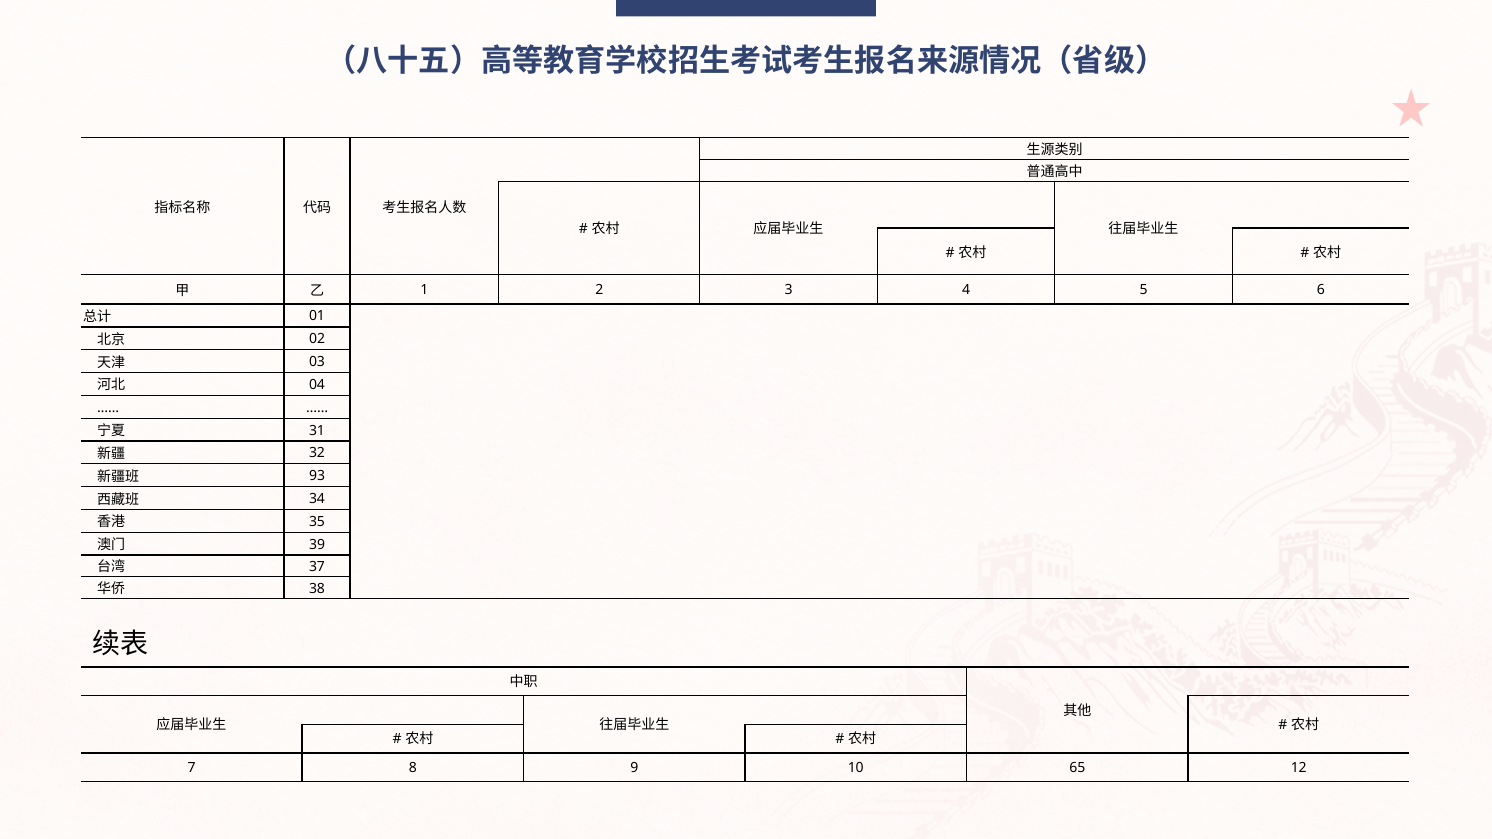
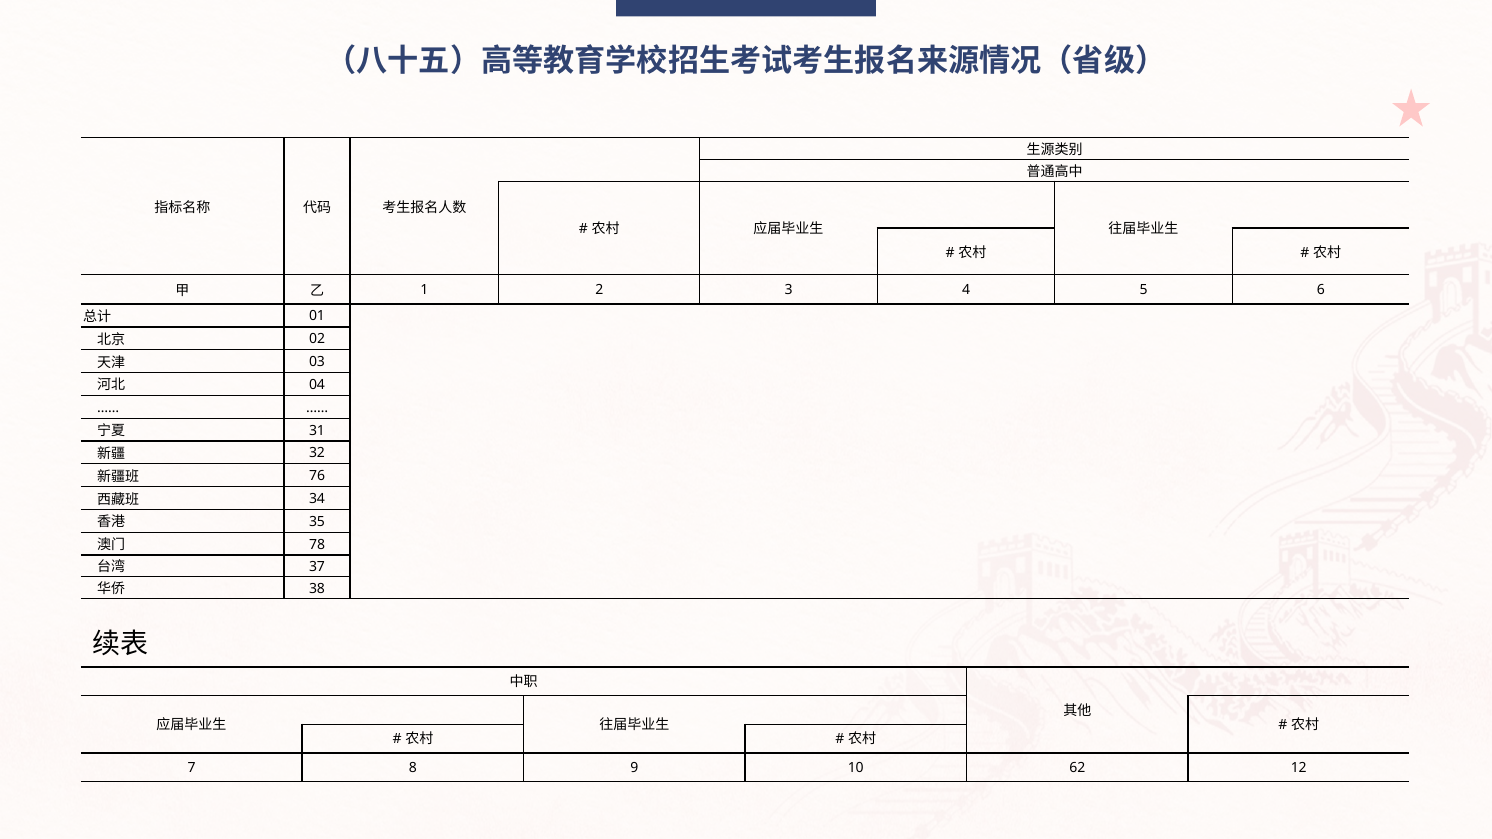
93: 93 -> 76
39: 39 -> 78
65: 65 -> 62
